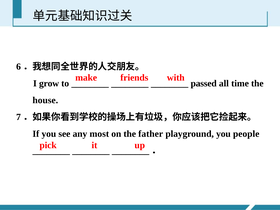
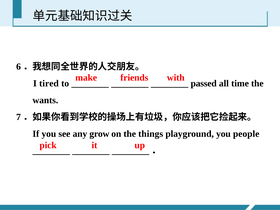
grow: grow -> tired
house: house -> wants
most: most -> grow
father: father -> things
